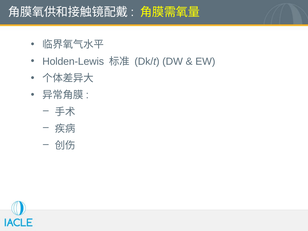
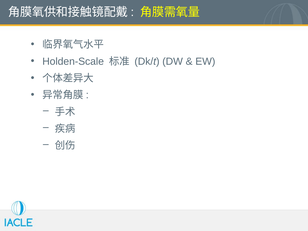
Holden-Lewis: Holden-Lewis -> Holden-Scale
